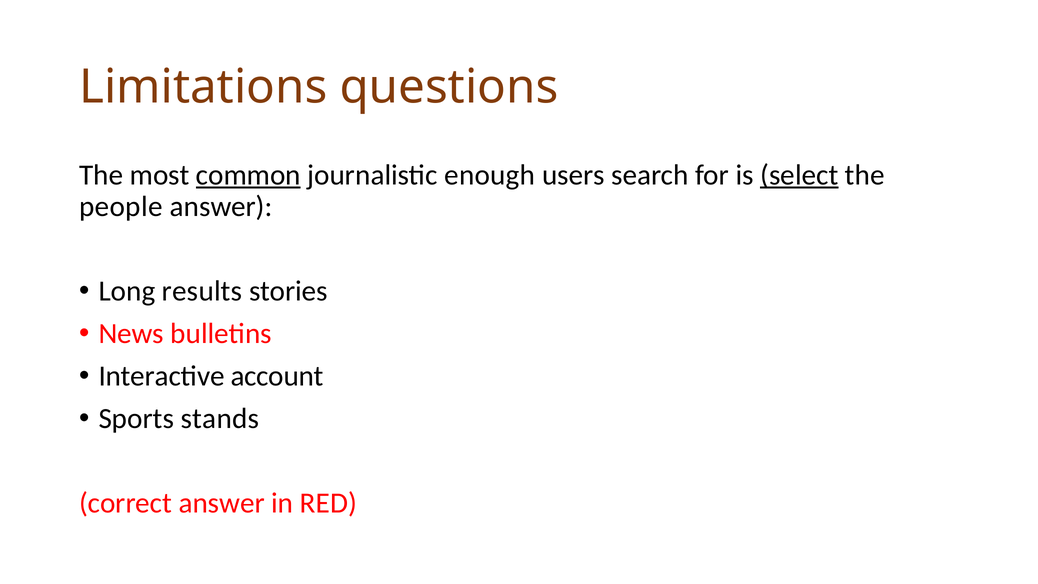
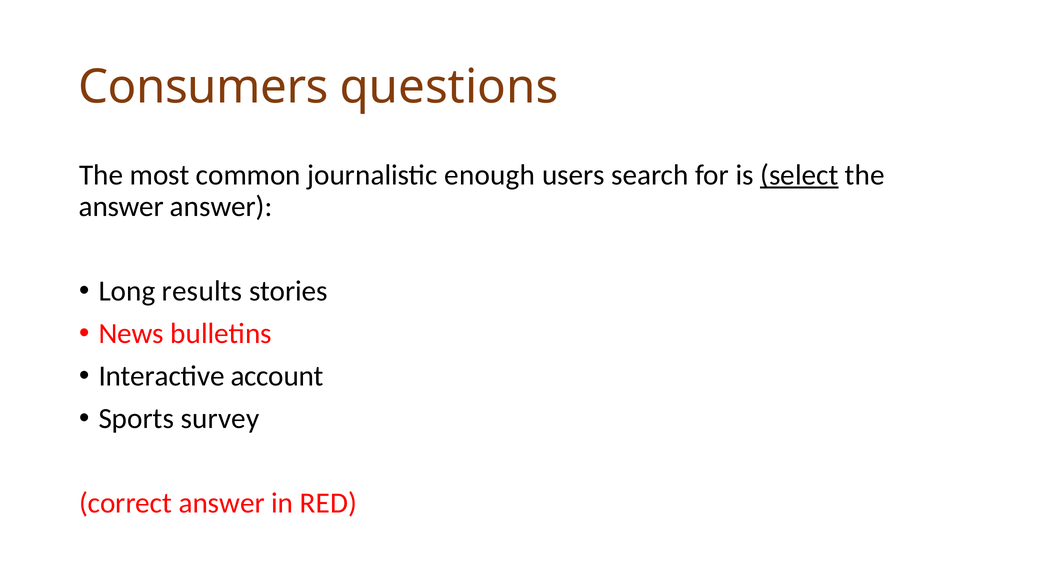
Limitations: Limitations -> Consumers
common underline: present -> none
people at (121, 206): people -> answer
stands: stands -> survey
